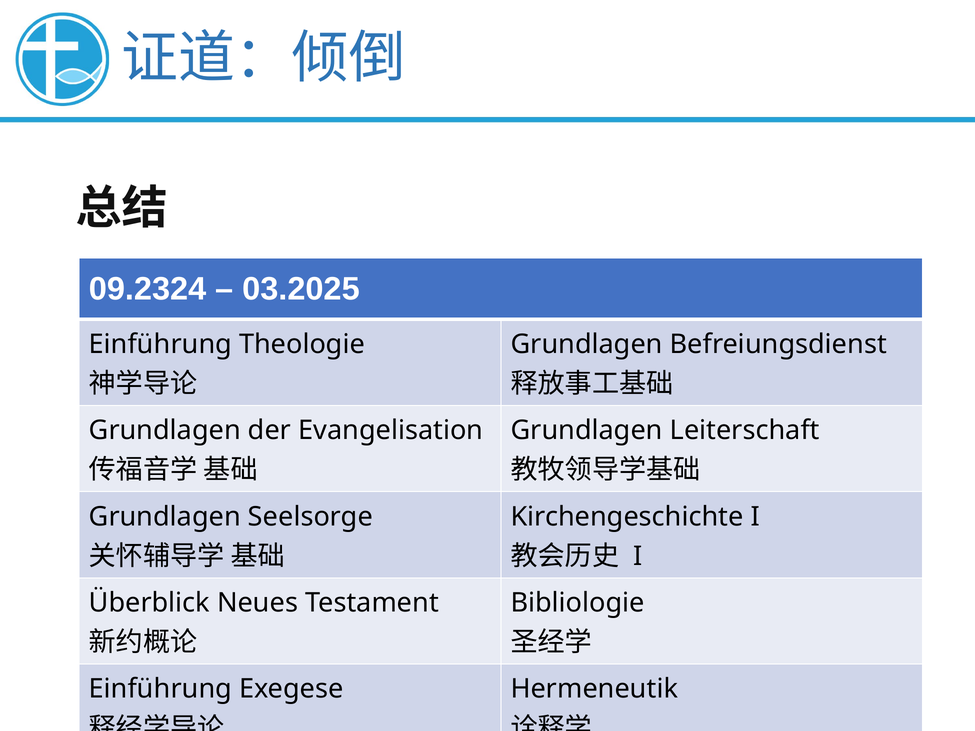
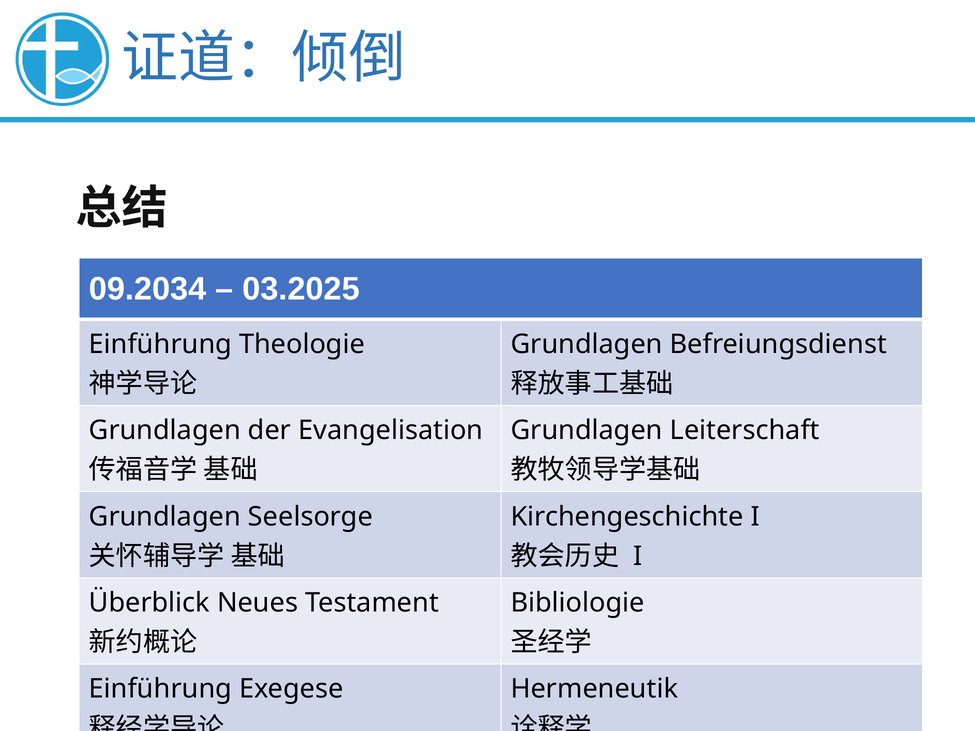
09.2324: 09.2324 -> 09.2034
